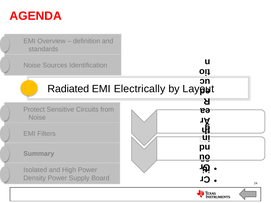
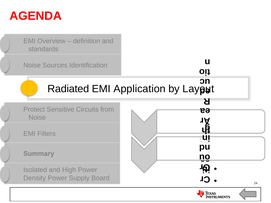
Electrically: Electrically -> Application
